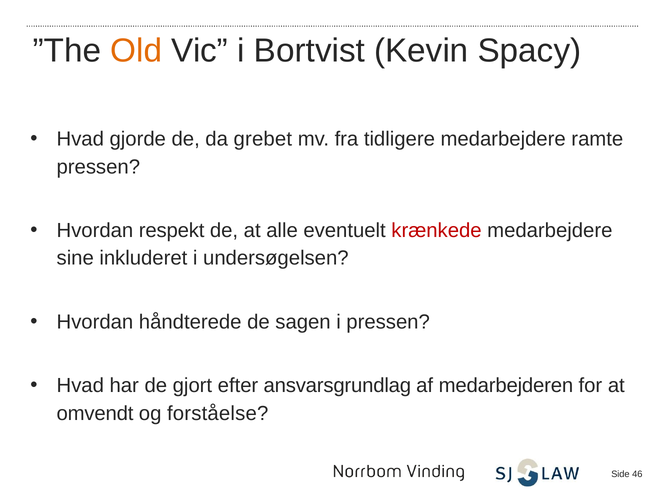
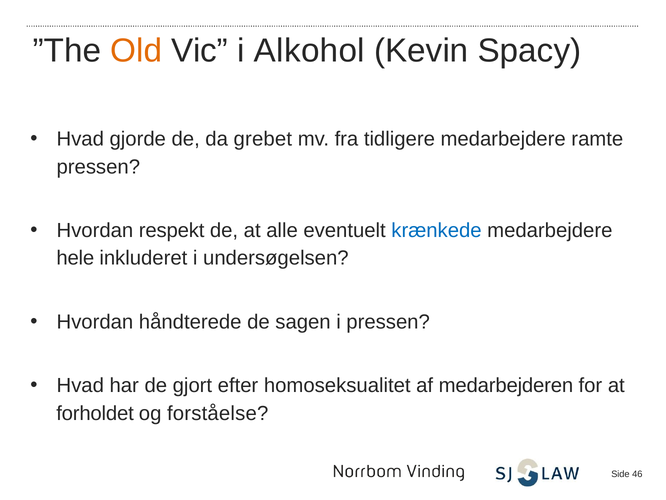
Bortvist: Bortvist -> Alkohol
krænkede colour: red -> blue
sine: sine -> hele
ansvarsgrundlag: ansvarsgrundlag -> homoseksualitet
omvendt: omvendt -> forholdet
